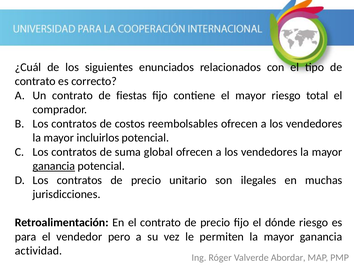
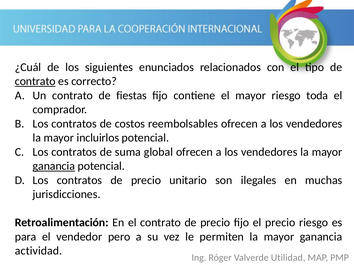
contrato at (35, 81) underline: none -> present
total: total -> toda
el dónde: dónde -> precio
Abordar: Abordar -> Utilidad
